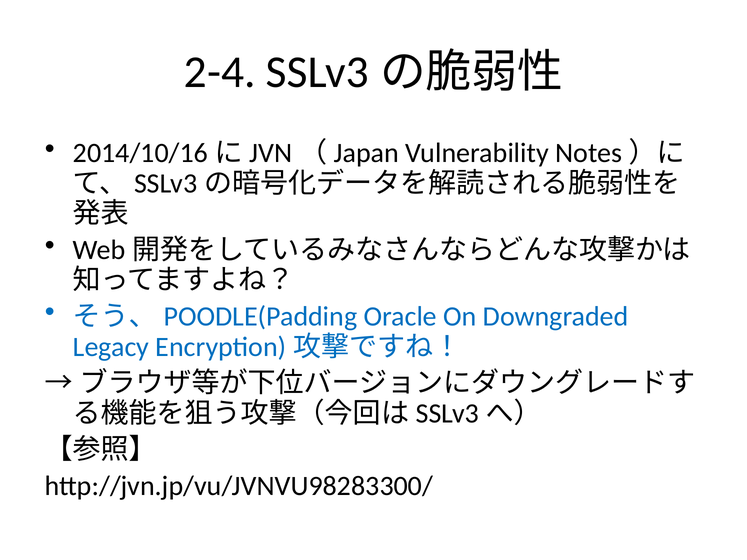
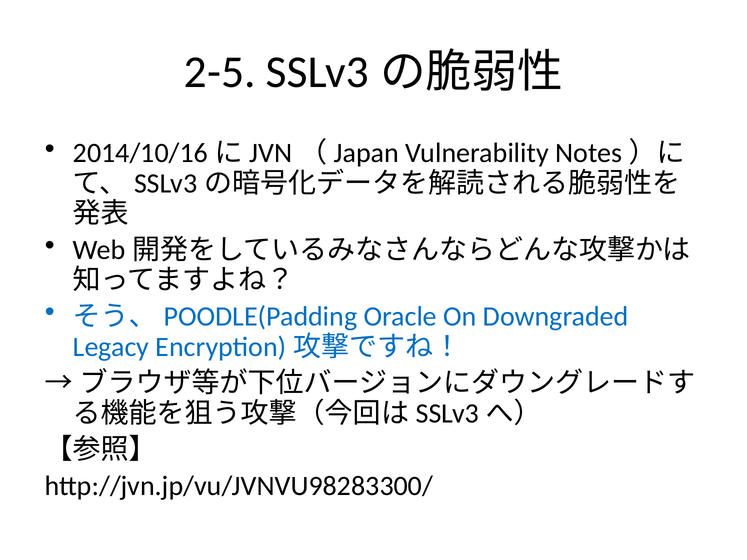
2-4: 2-4 -> 2-5
